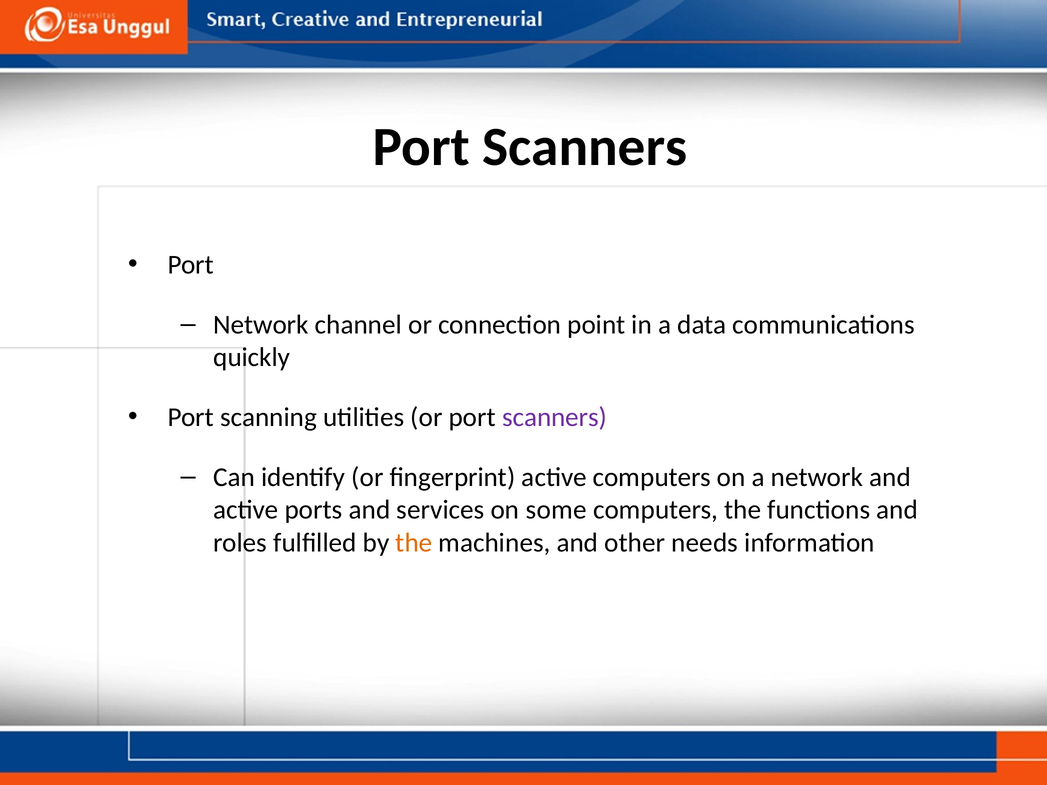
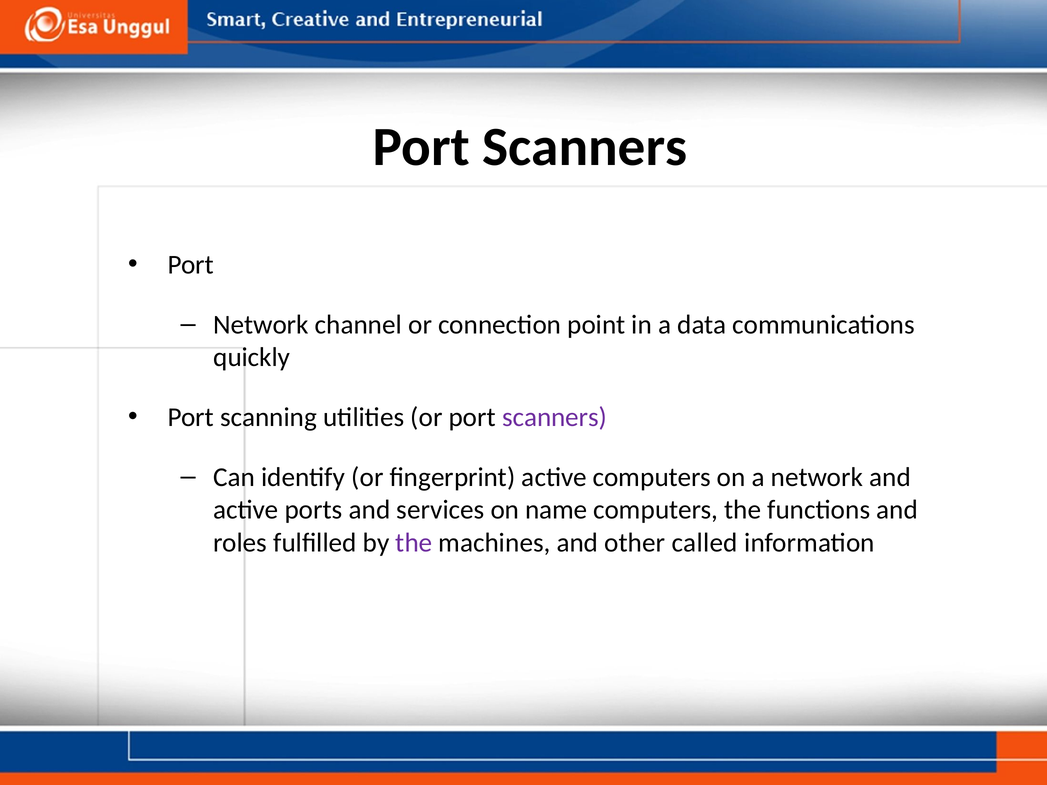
some: some -> name
the at (414, 543) colour: orange -> purple
needs: needs -> called
